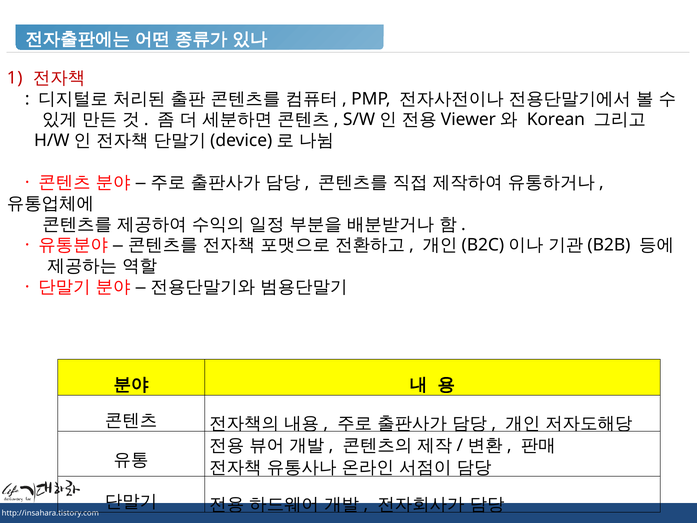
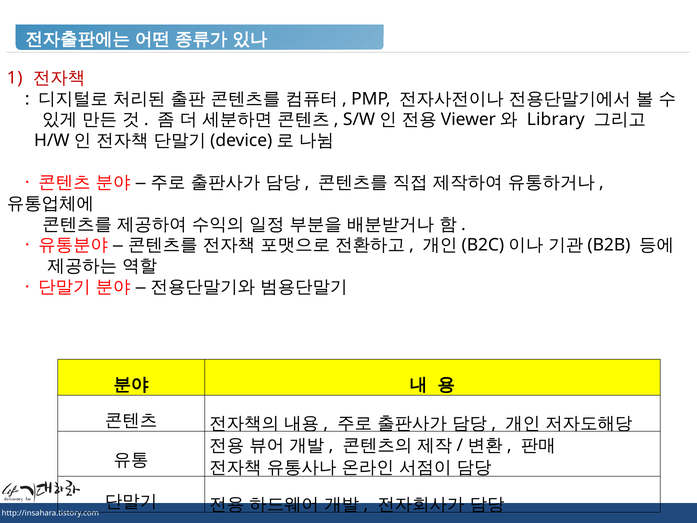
Korean: Korean -> Library
